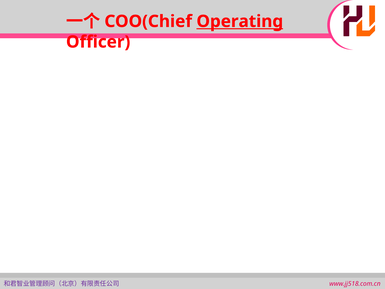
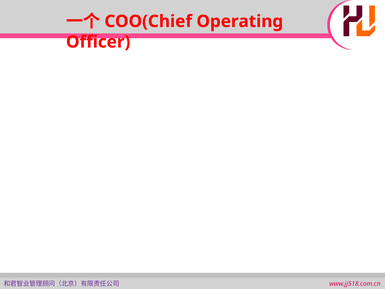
Operating underline: present -> none
